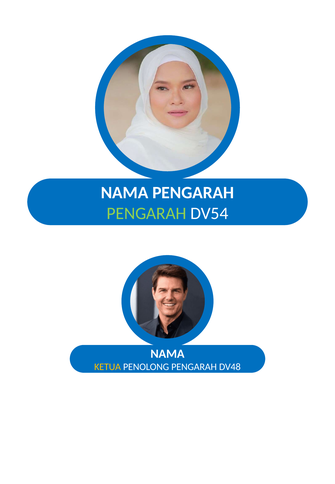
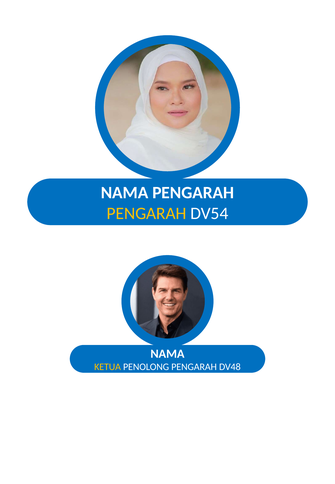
PENGARAH at (147, 213) colour: light green -> yellow
